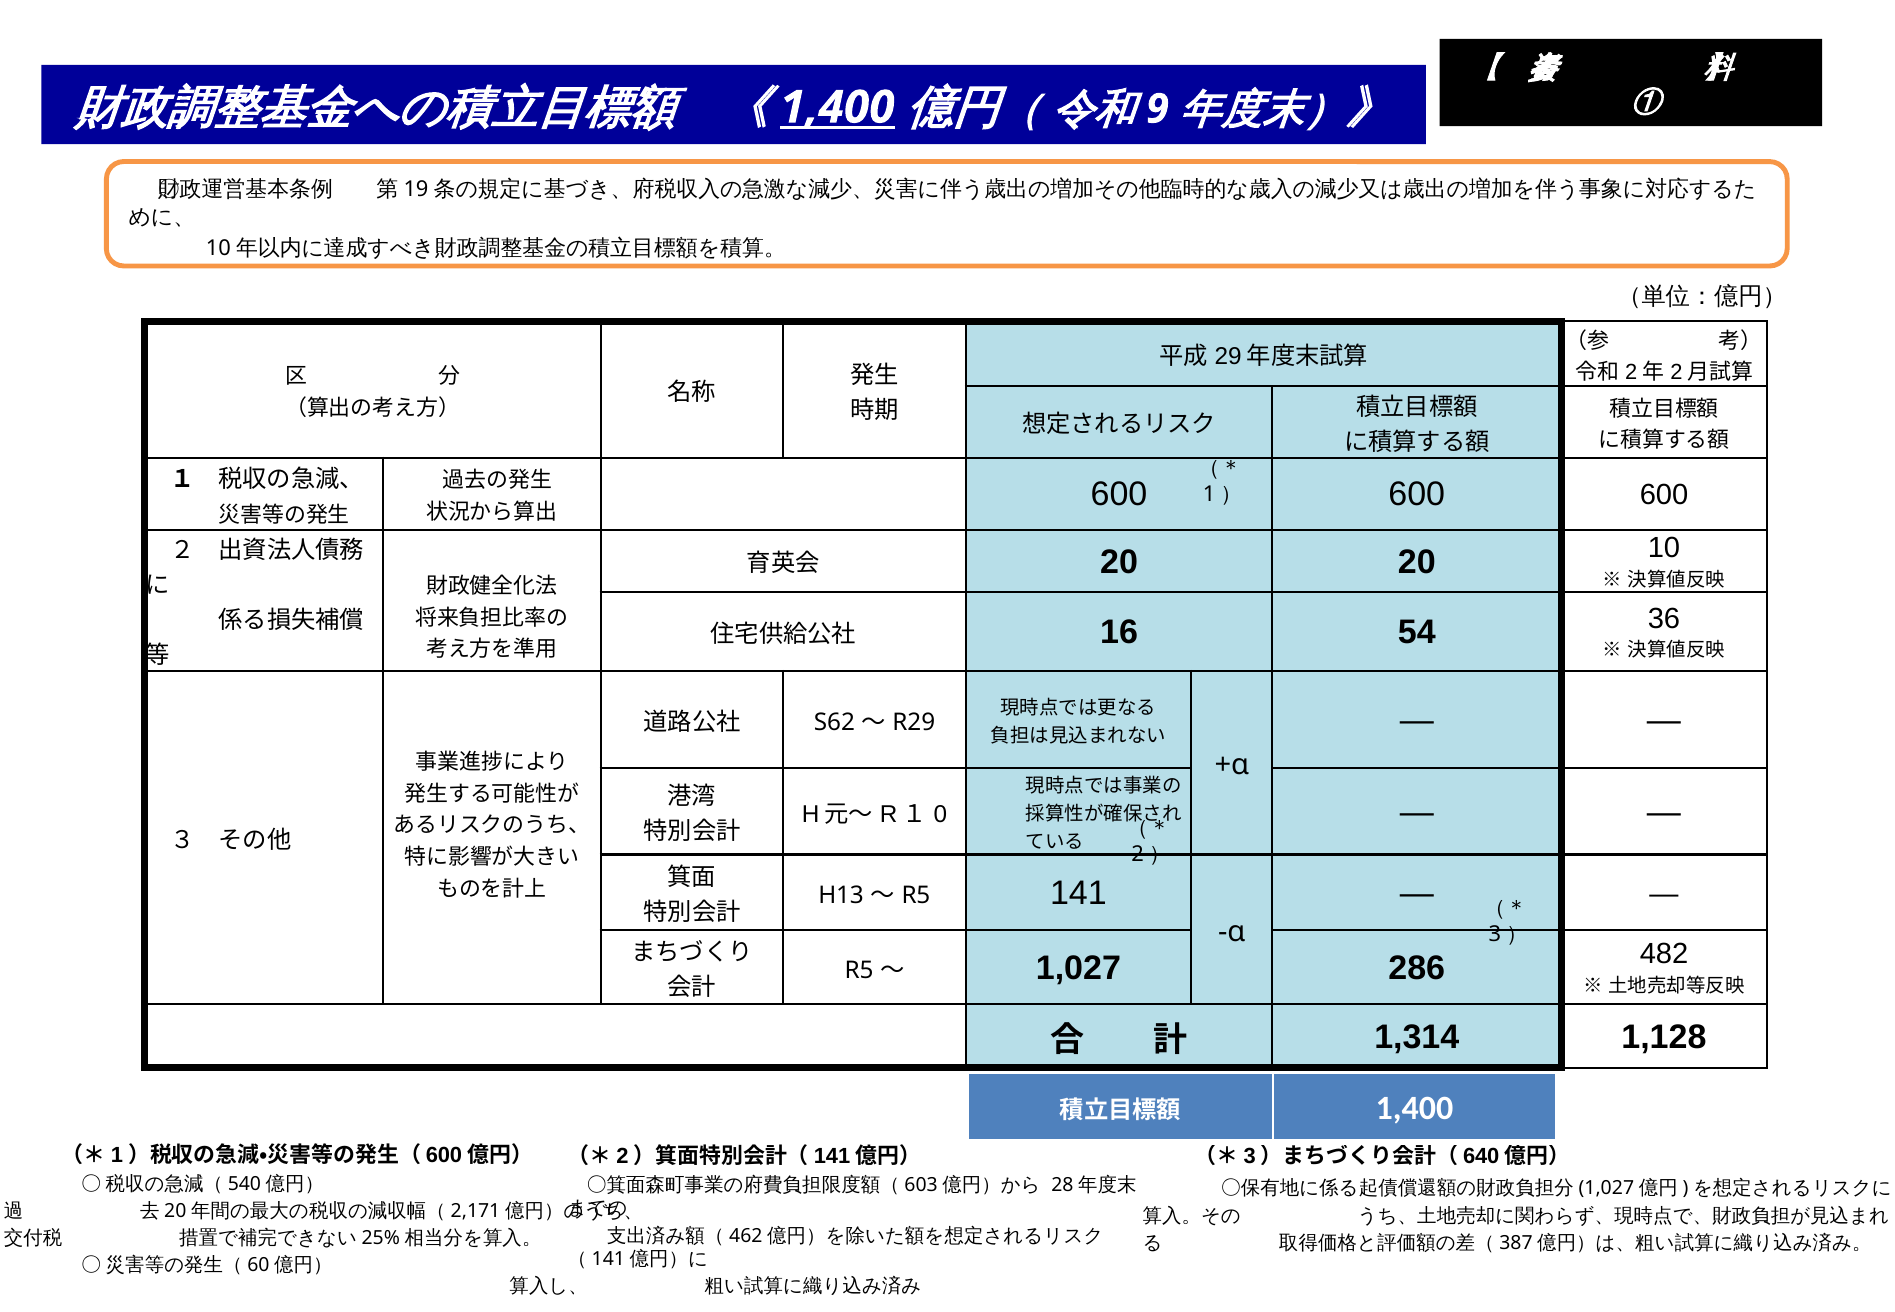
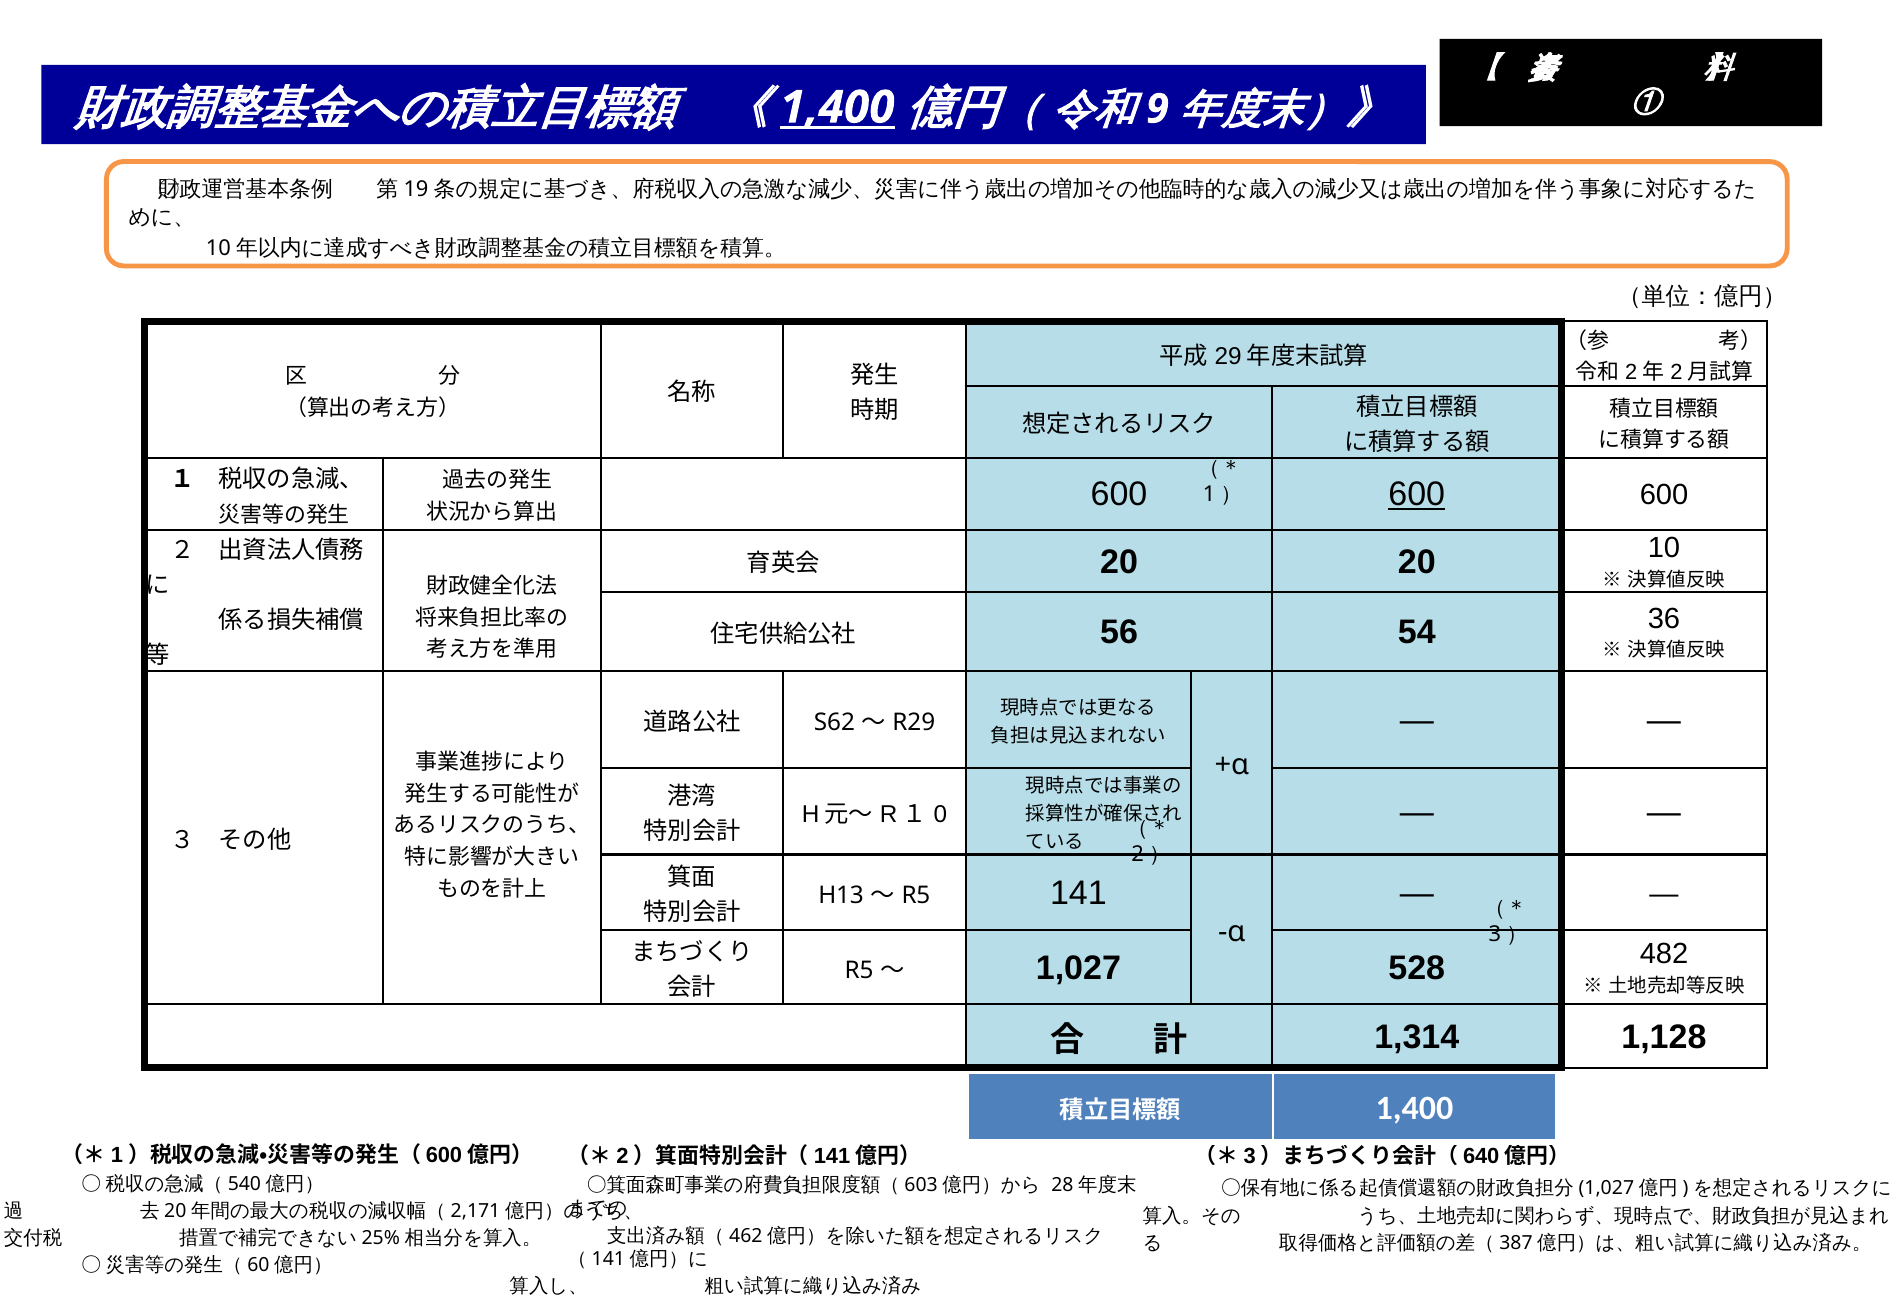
600 at (1417, 495) underline: none -> present
16: 16 -> 56
286: 286 -> 528
